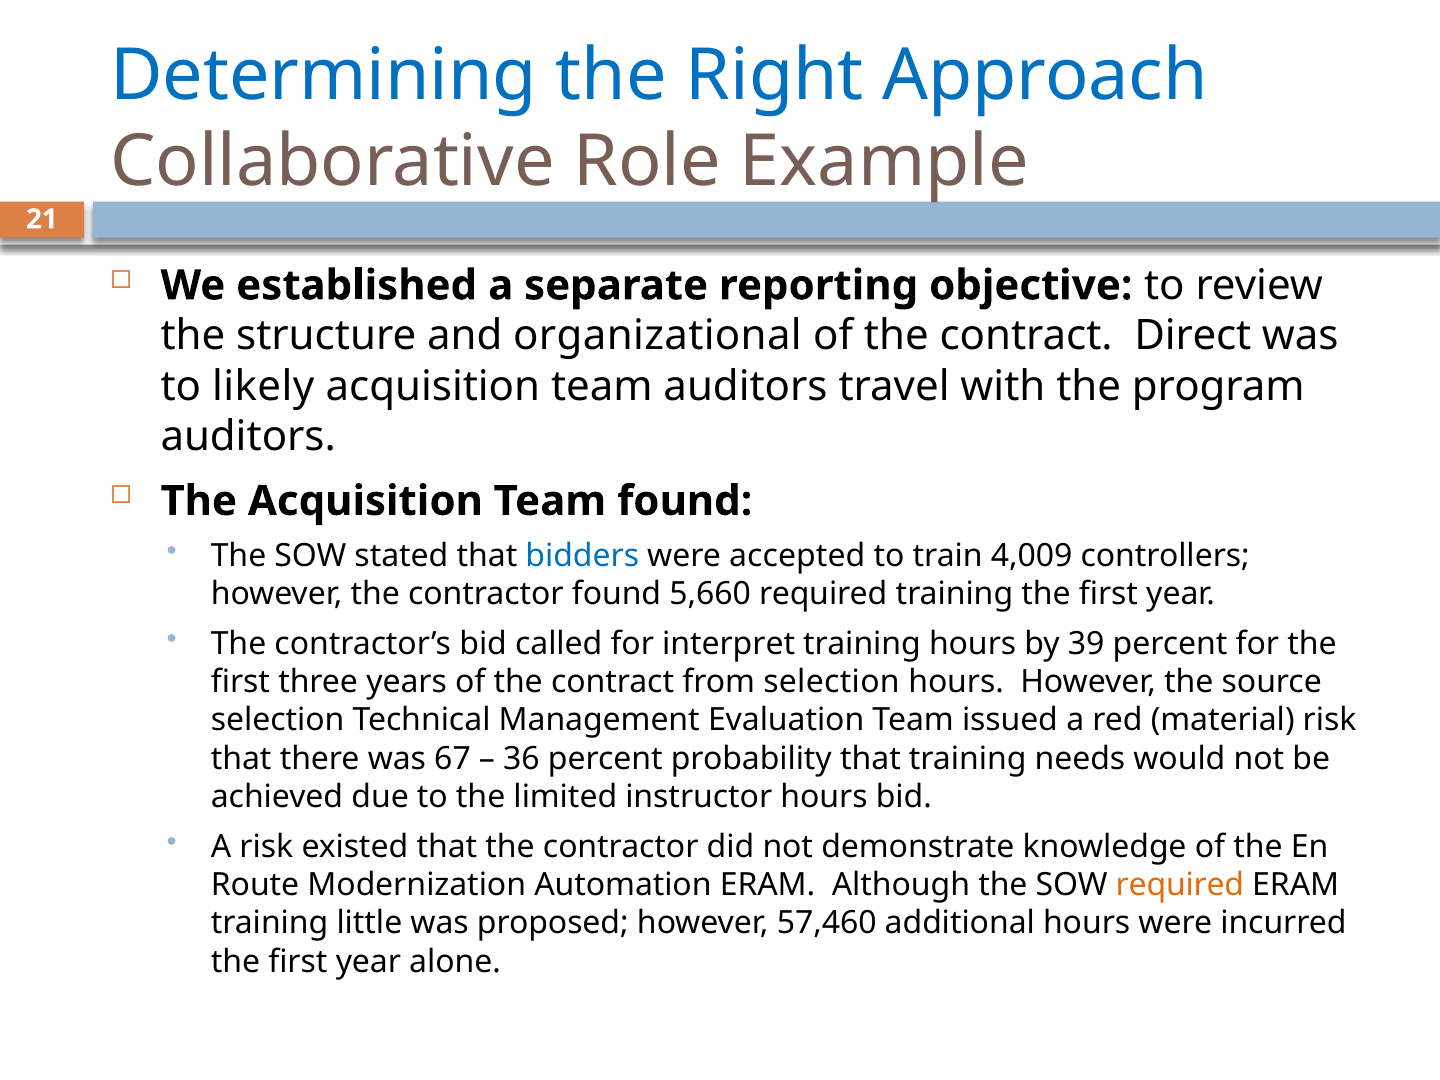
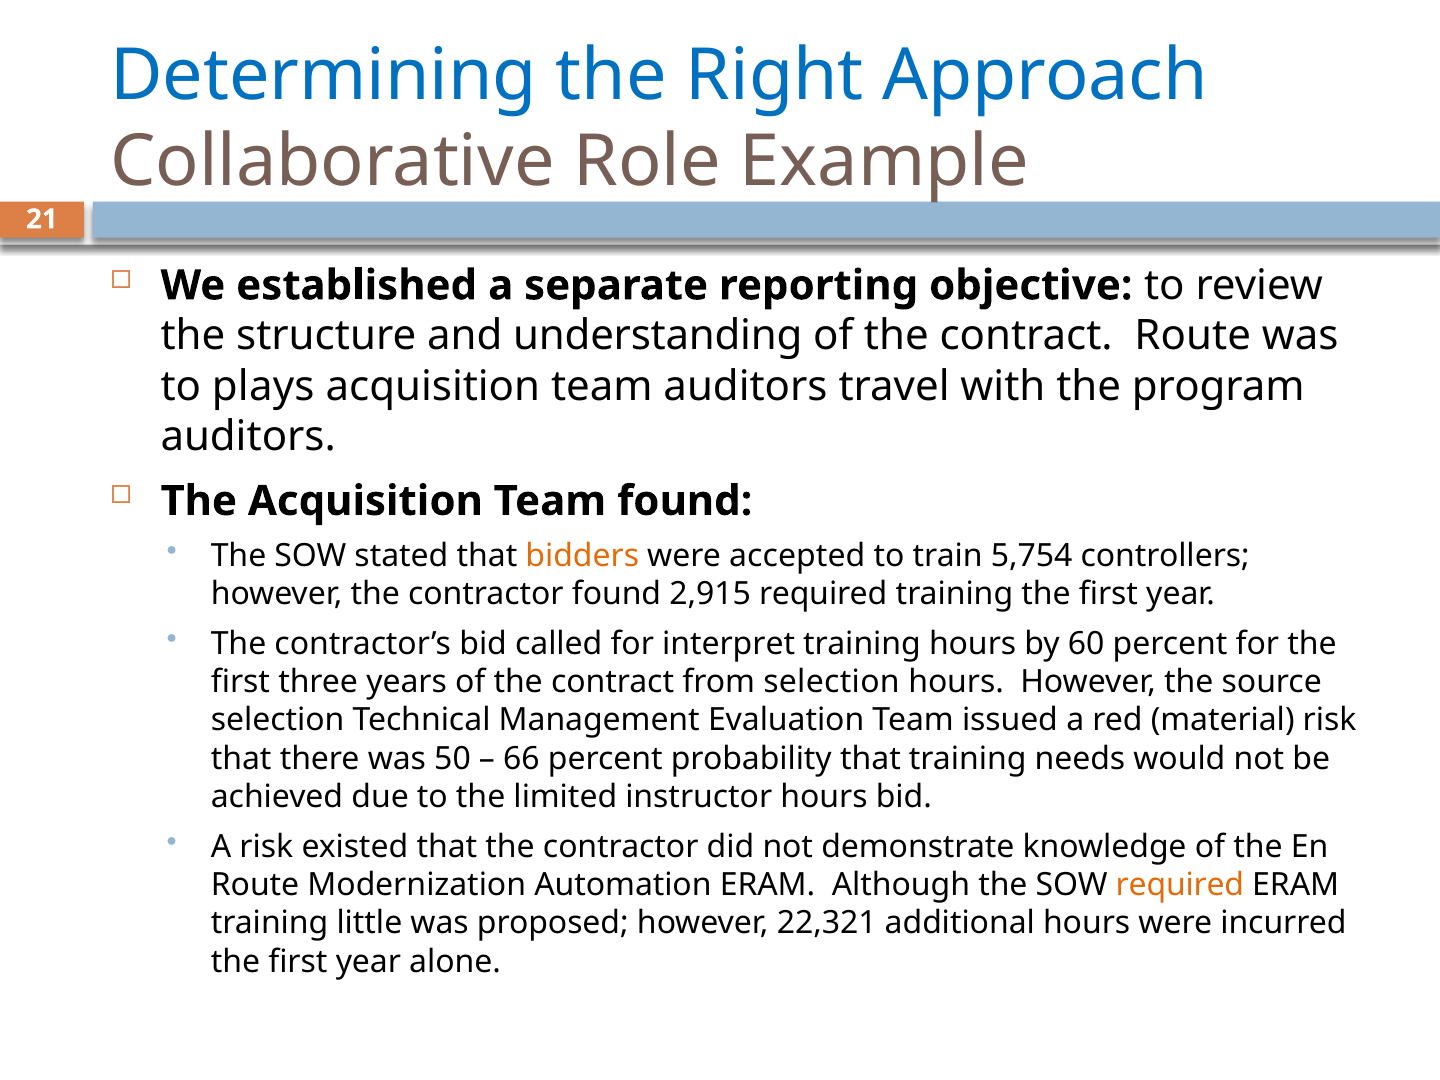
organizational: organizational -> understanding
contract Direct: Direct -> Route
likely: likely -> plays
bidders colour: blue -> orange
4,009: 4,009 -> 5,754
5,660: 5,660 -> 2,915
39: 39 -> 60
67: 67 -> 50
36: 36 -> 66
57,460: 57,460 -> 22,321
